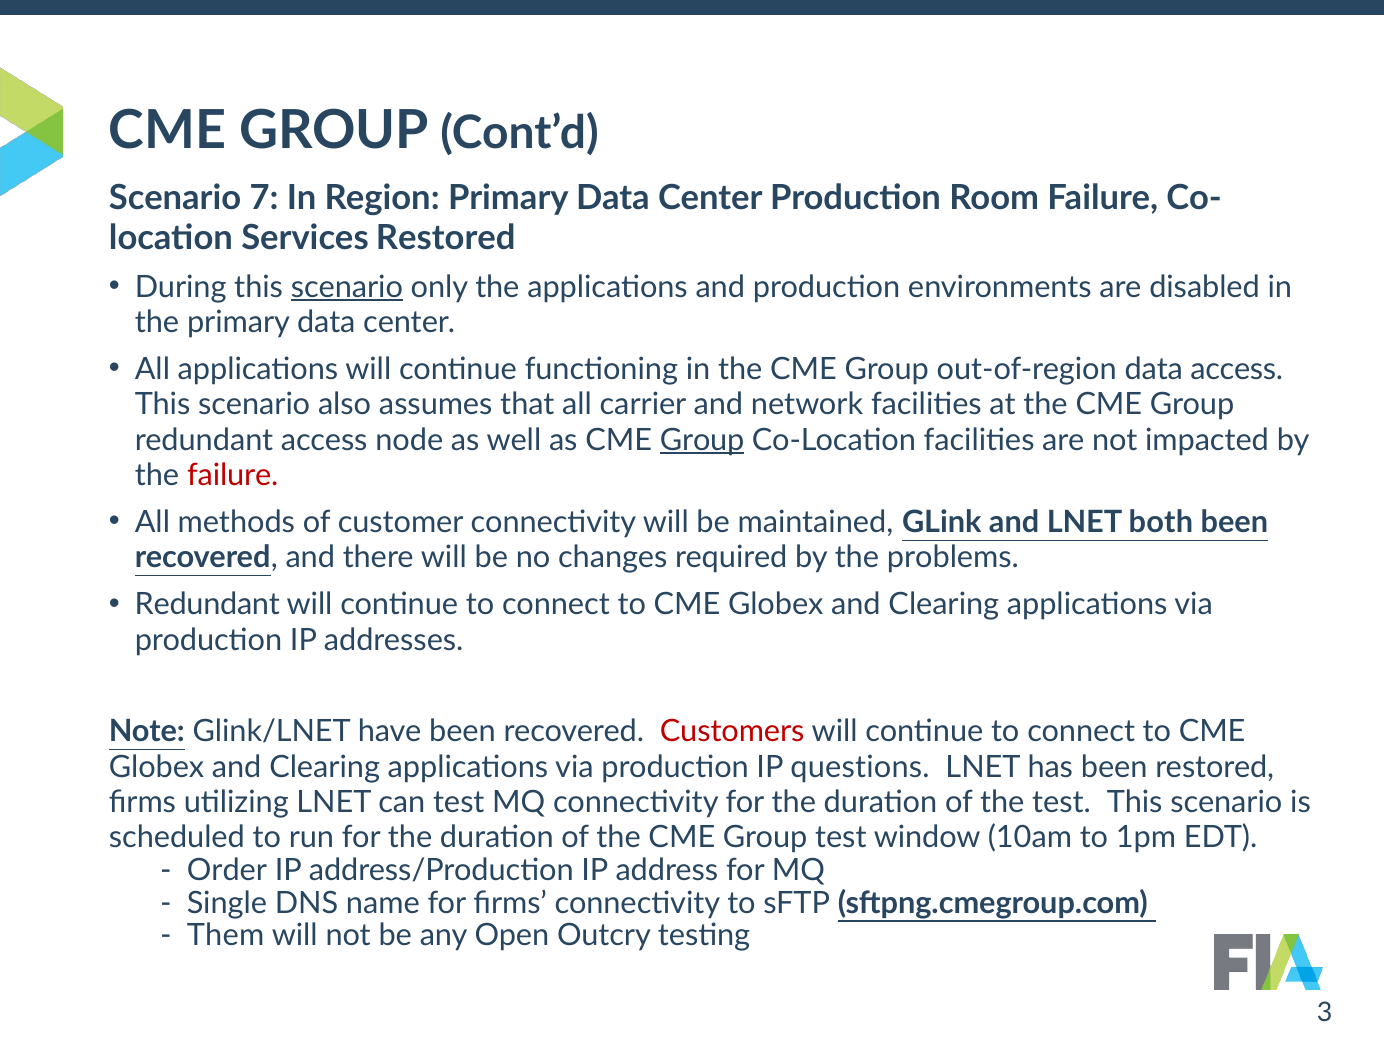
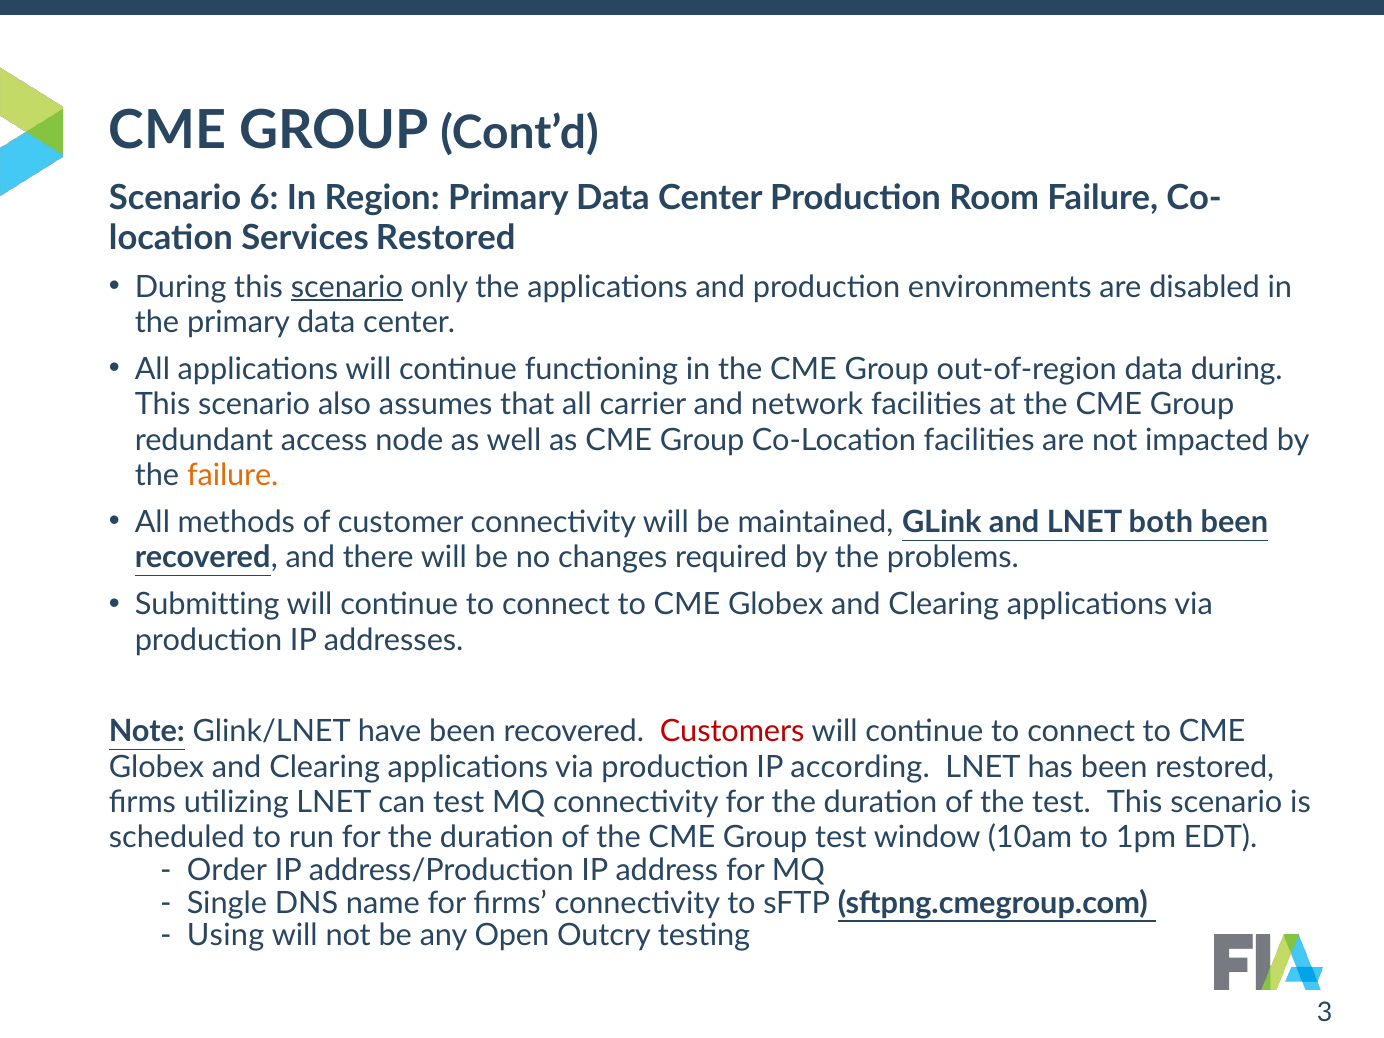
7: 7 -> 6
data access: access -> during
Group at (702, 440) underline: present -> none
failure at (233, 475) colour: red -> orange
Redundant at (207, 605): Redundant -> Submitting
questions: questions -> according
Them: Them -> Using
